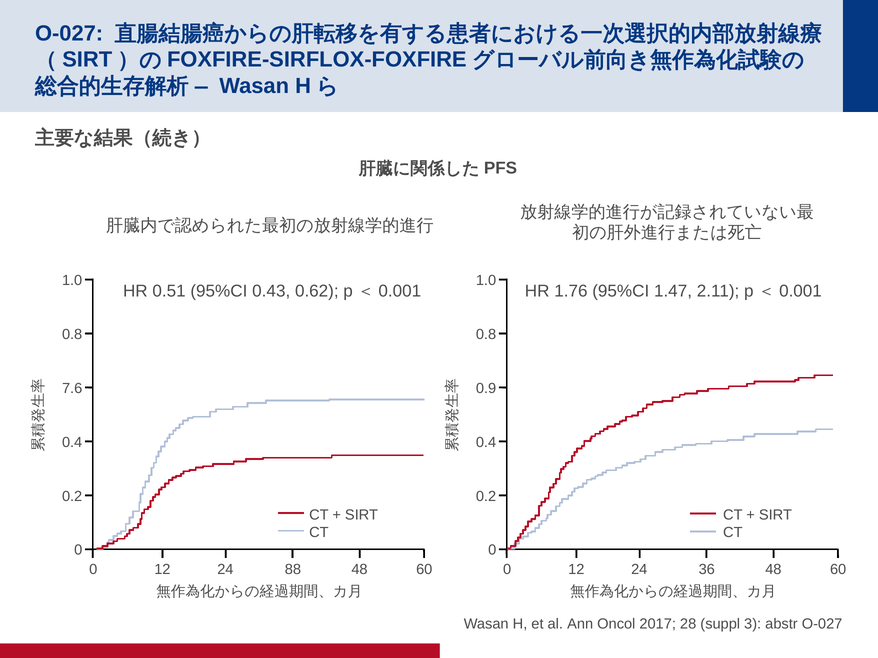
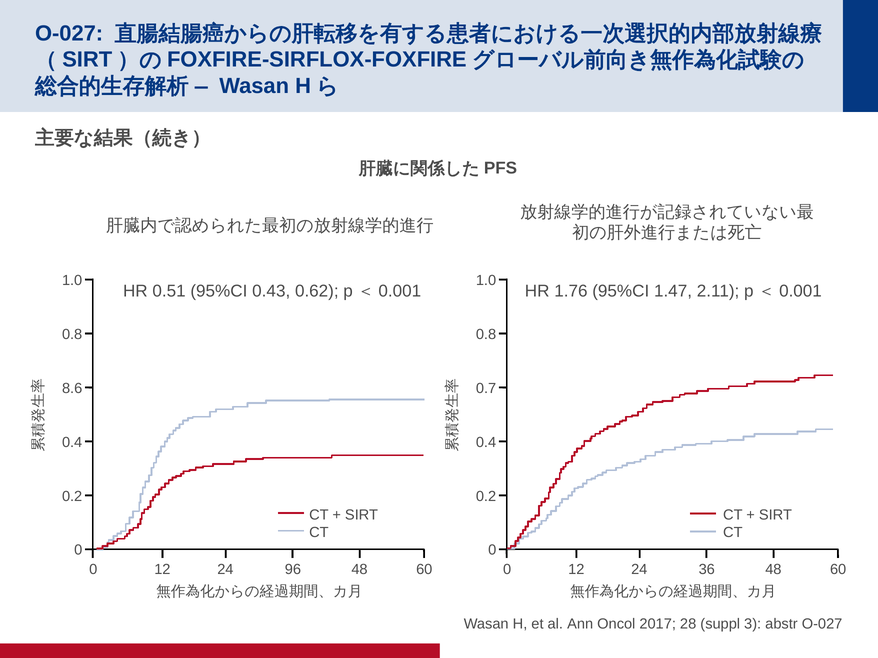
7.6: 7.6 -> 8.6
0.9: 0.9 -> 0.7
88: 88 -> 96
